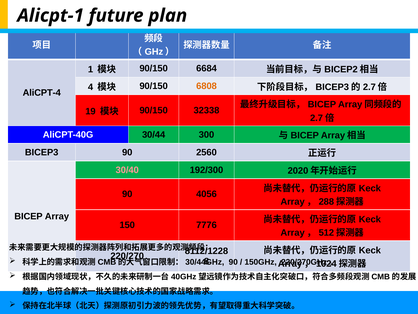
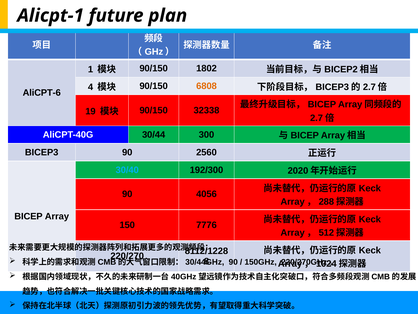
6684: 6684 -> 1802
AliCPT-4: AliCPT-4 -> AliCPT-6
30/40 colour: pink -> light blue
